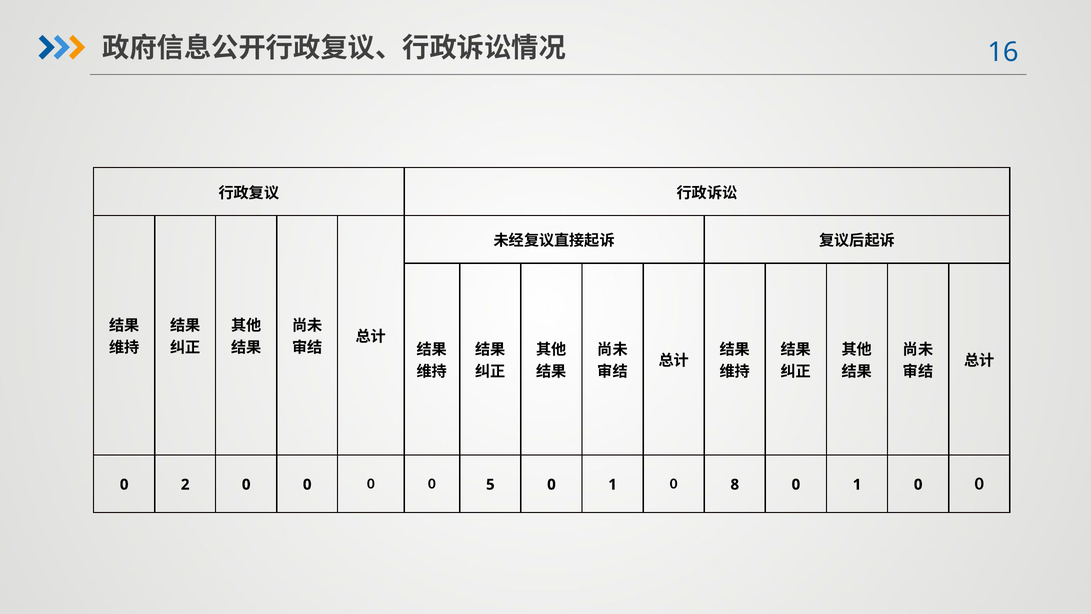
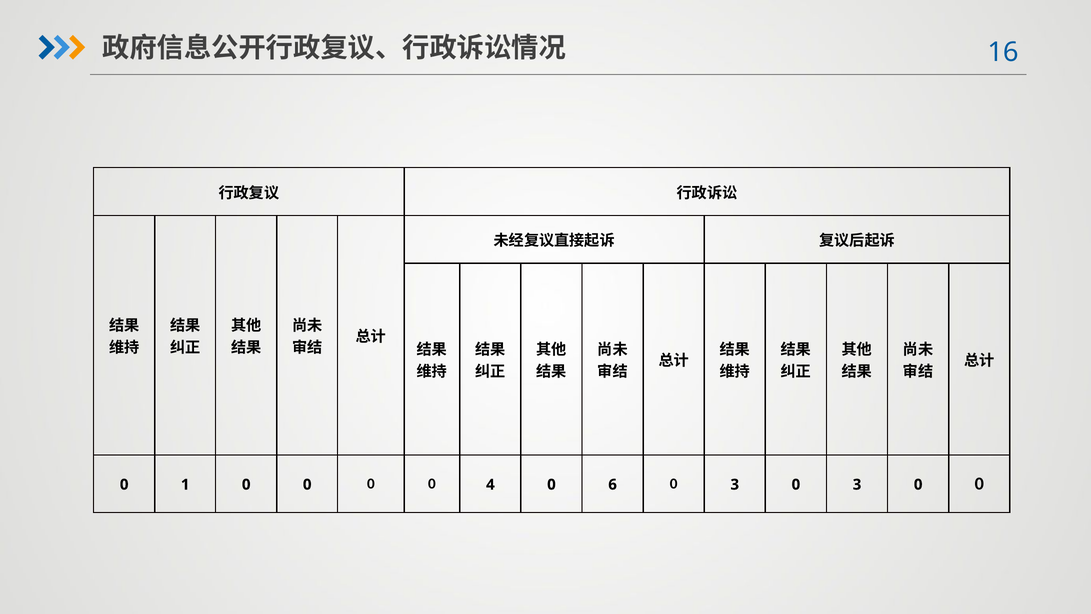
2: 2 -> 1
5: 5 -> 4
1 at (613, 484): 1 -> 6
8 at (735, 484): 8 -> 3
1 at (857, 484): 1 -> 3
